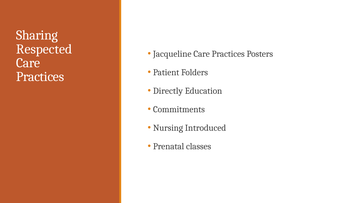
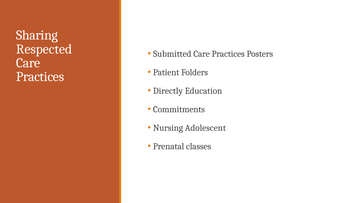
Jacqueline: Jacqueline -> Submitted
Introduced: Introduced -> Adolescent
